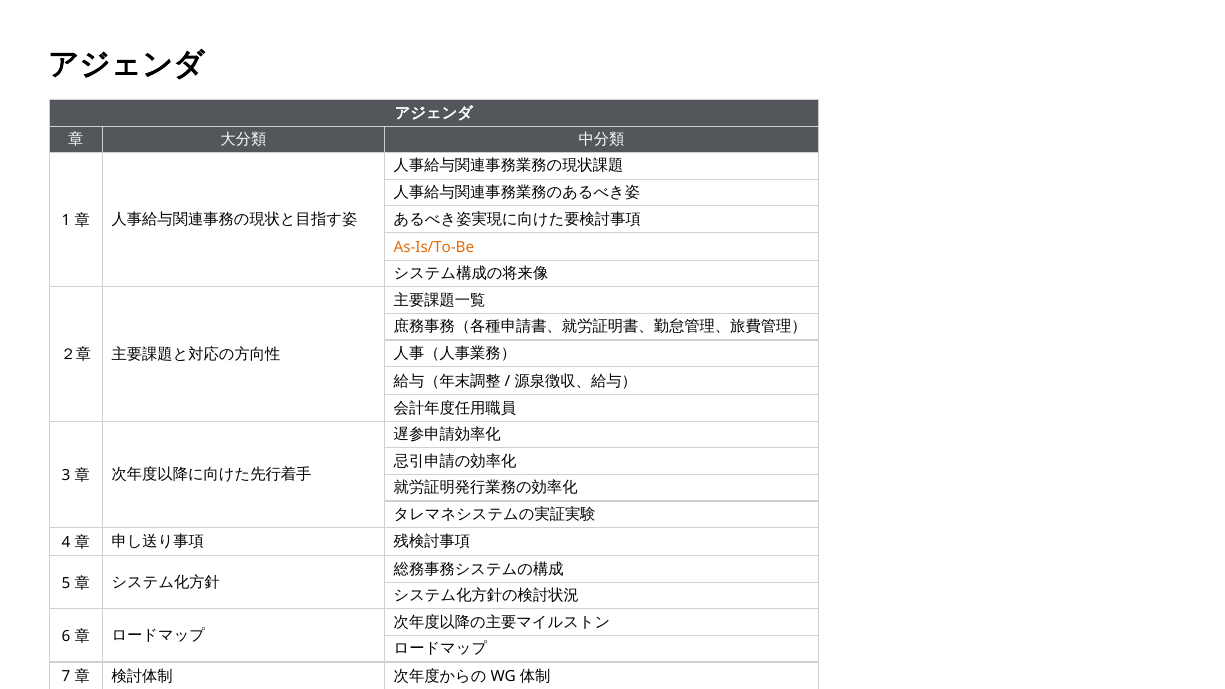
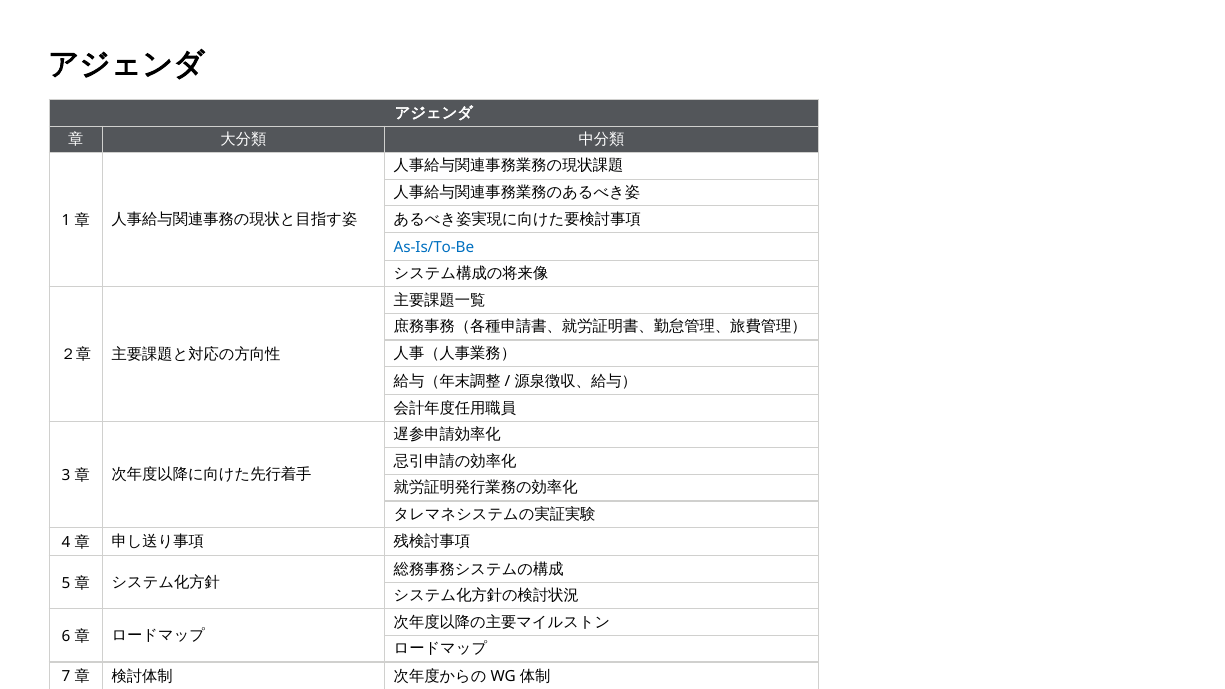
As-Is/To-Be colour: orange -> blue
